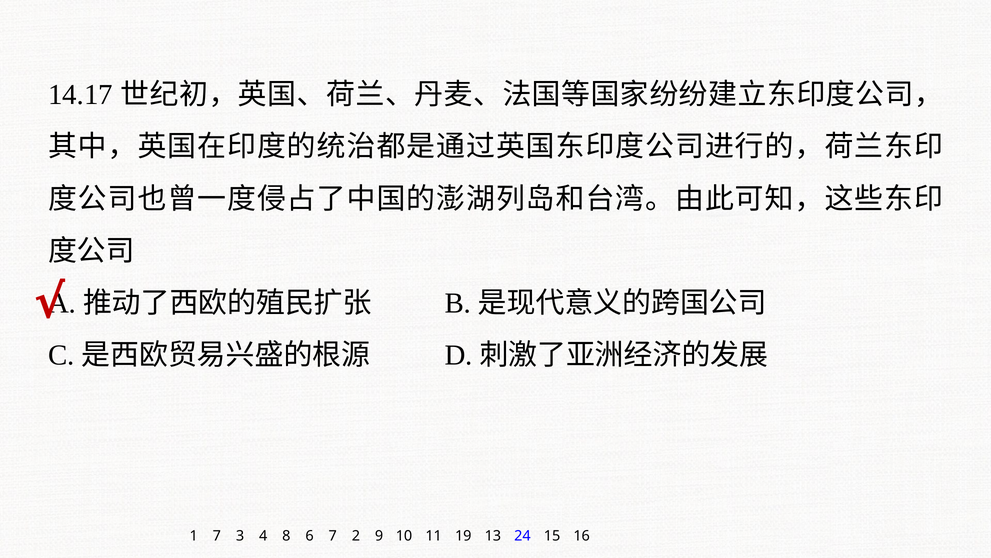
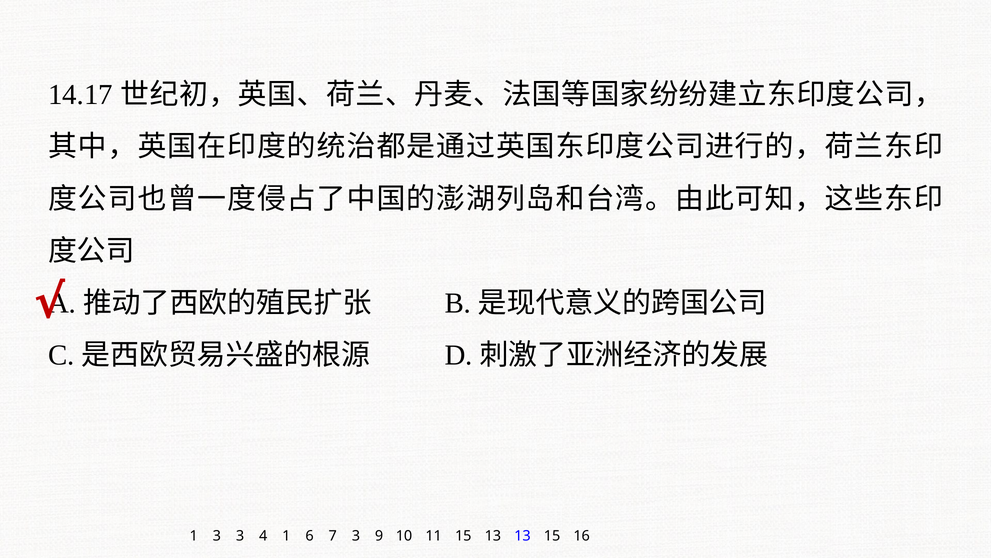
1 7: 7 -> 3
4 8: 8 -> 1
7 2: 2 -> 3
11 19: 19 -> 15
13 24: 24 -> 13
